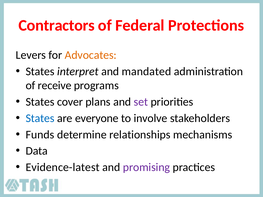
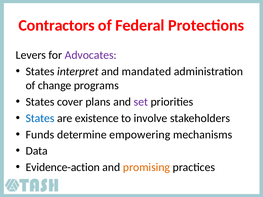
Advocates colour: orange -> purple
receive: receive -> change
everyone: everyone -> existence
relationships: relationships -> empowering
Evidence-latest: Evidence-latest -> Evidence-action
promising colour: purple -> orange
